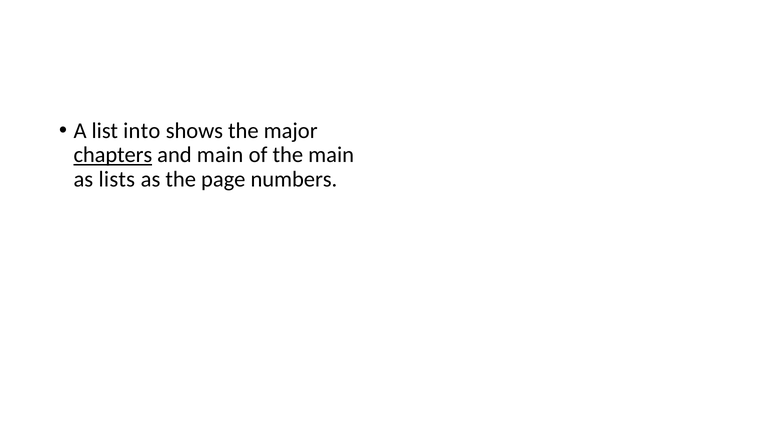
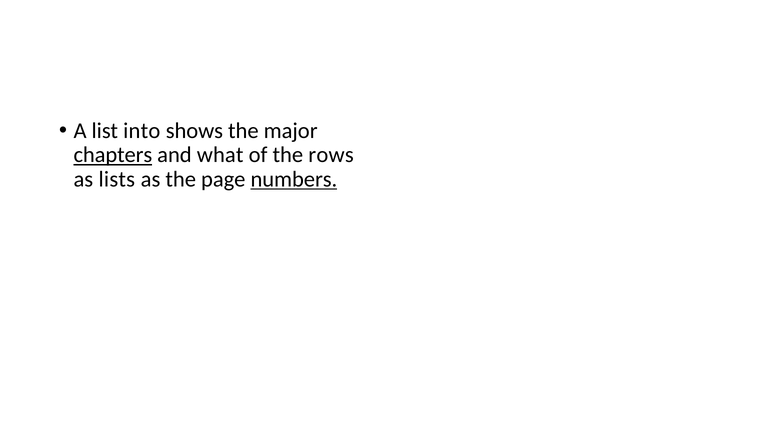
and main: main -> what
the main: main -> rows
numbers underline: none -> present
